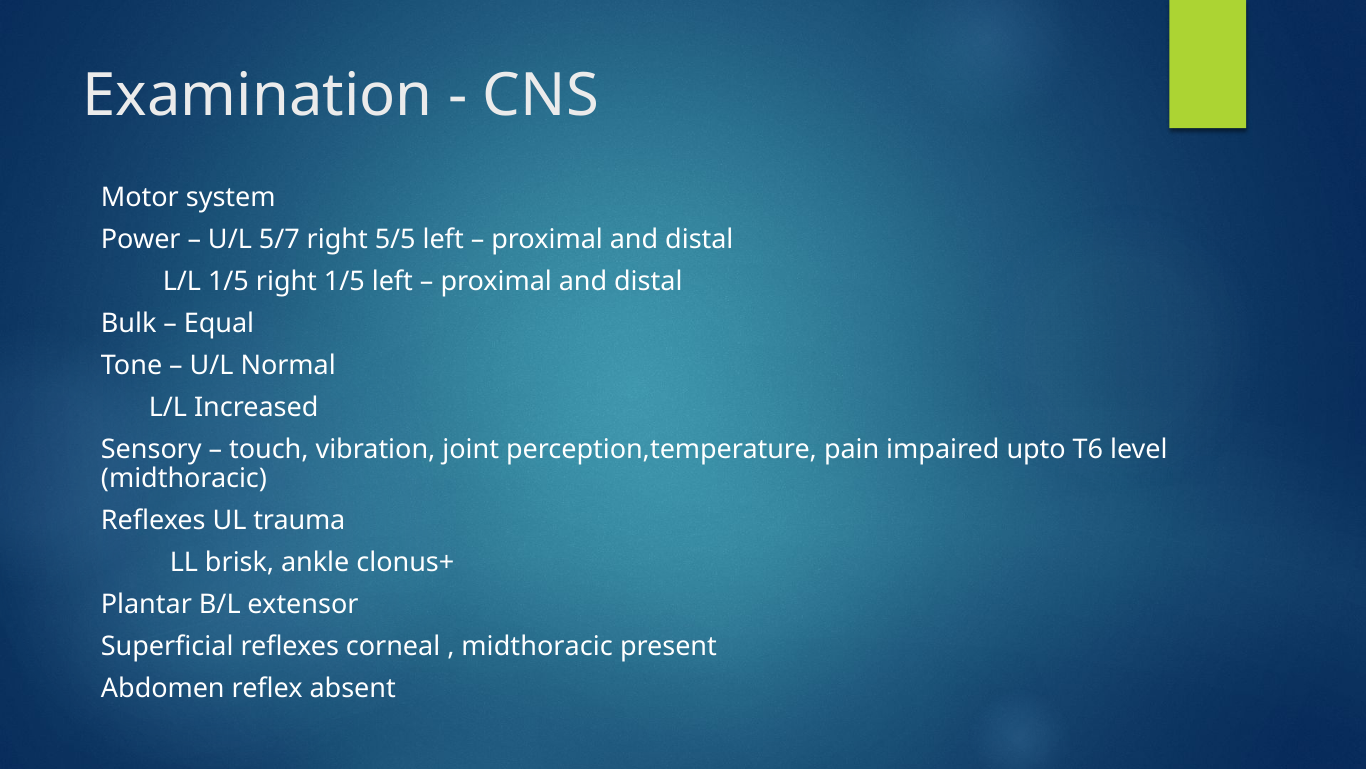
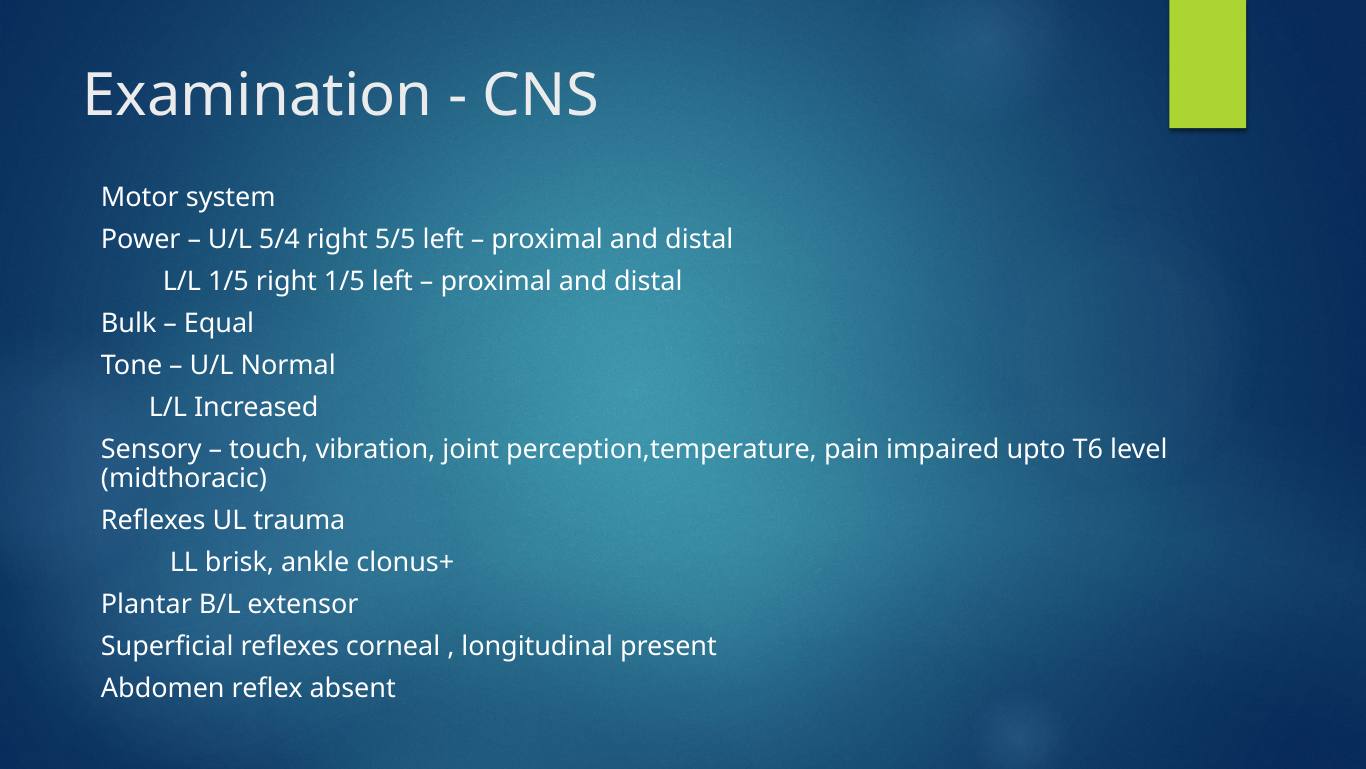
5/7: 5/7 -> 5/4
midthoracic at (537, 646): midthoracic -> longitudinal
